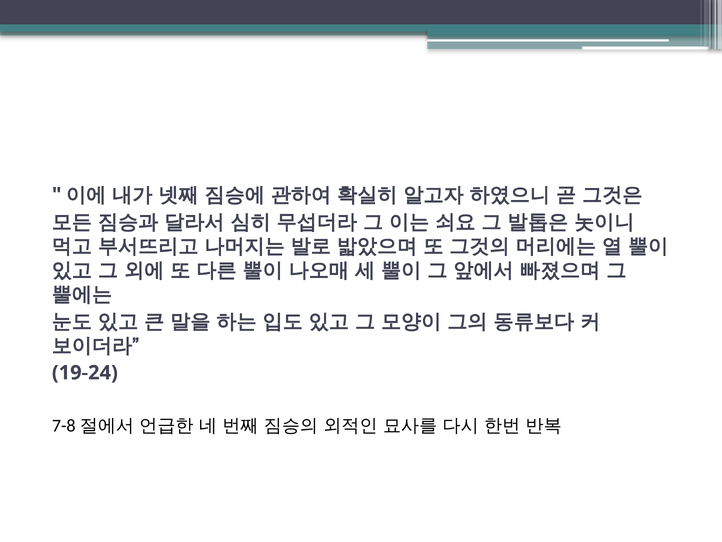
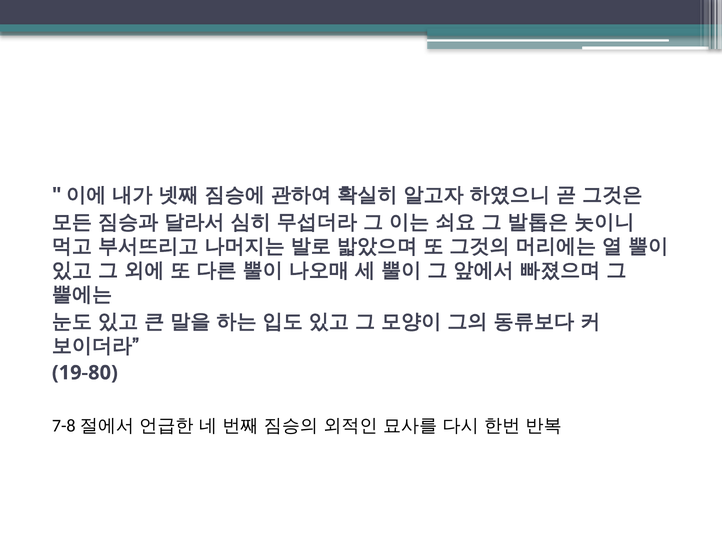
19-24: 19-24 -> 19-80
